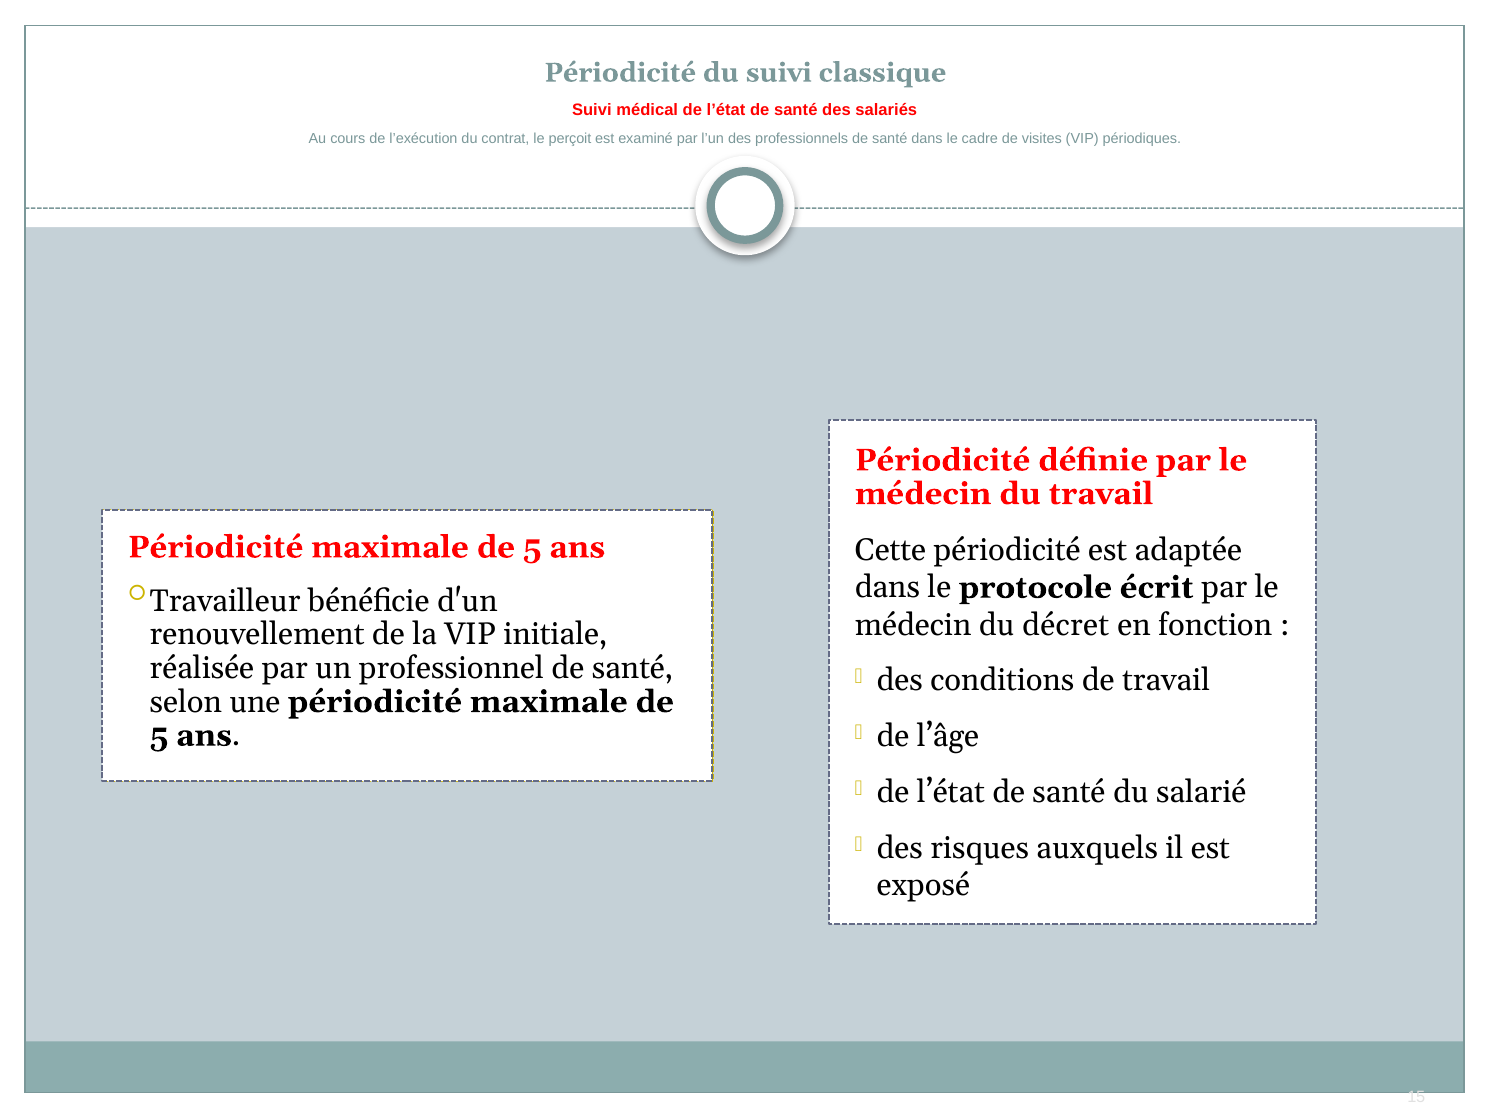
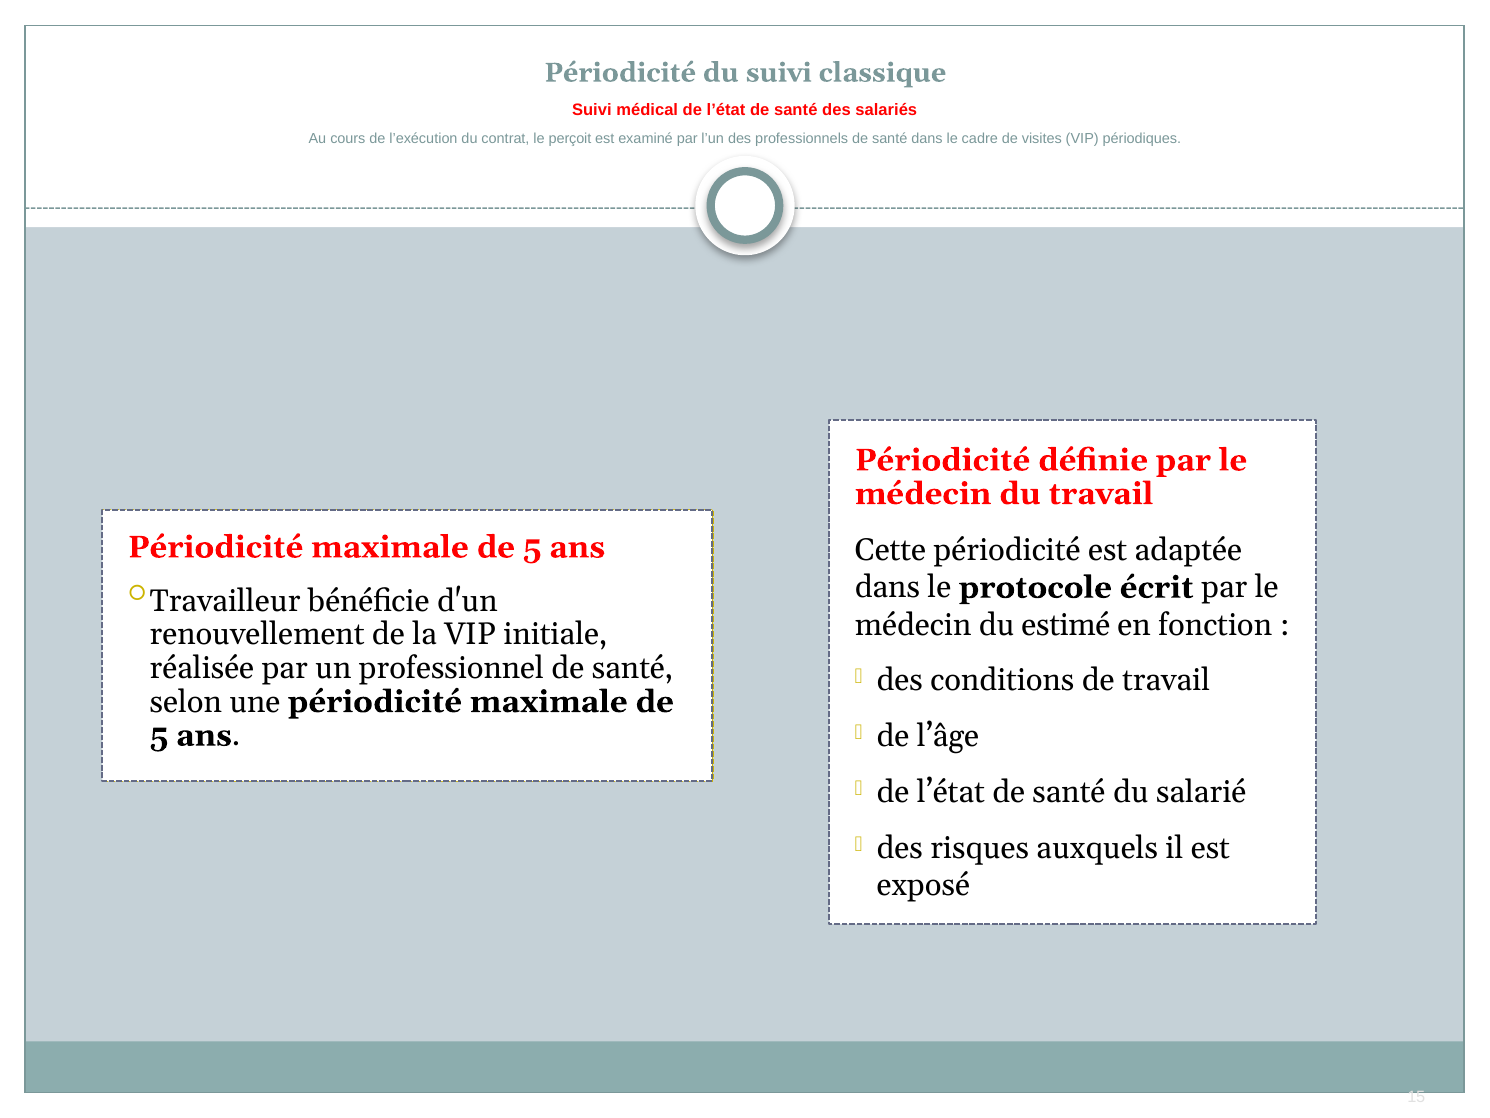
décret: décret -> estimé
